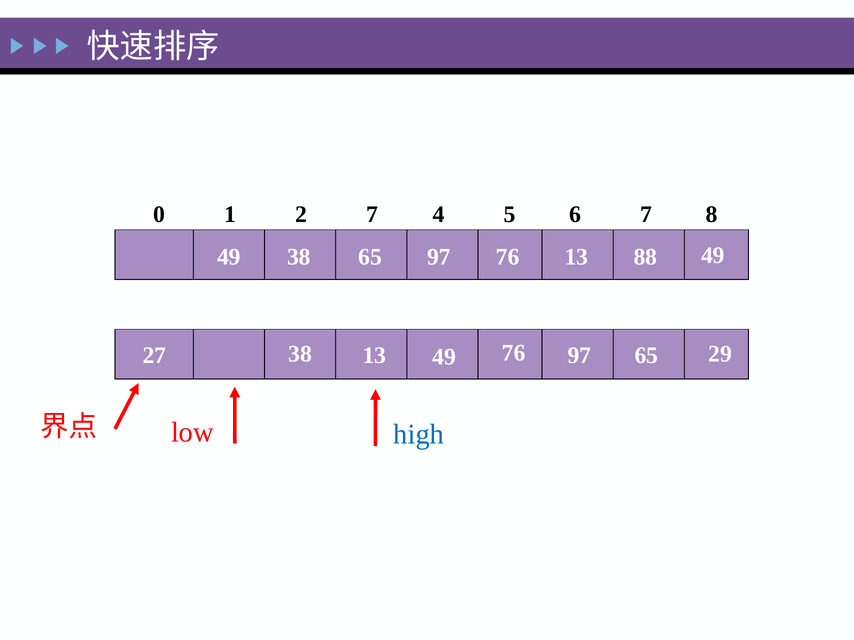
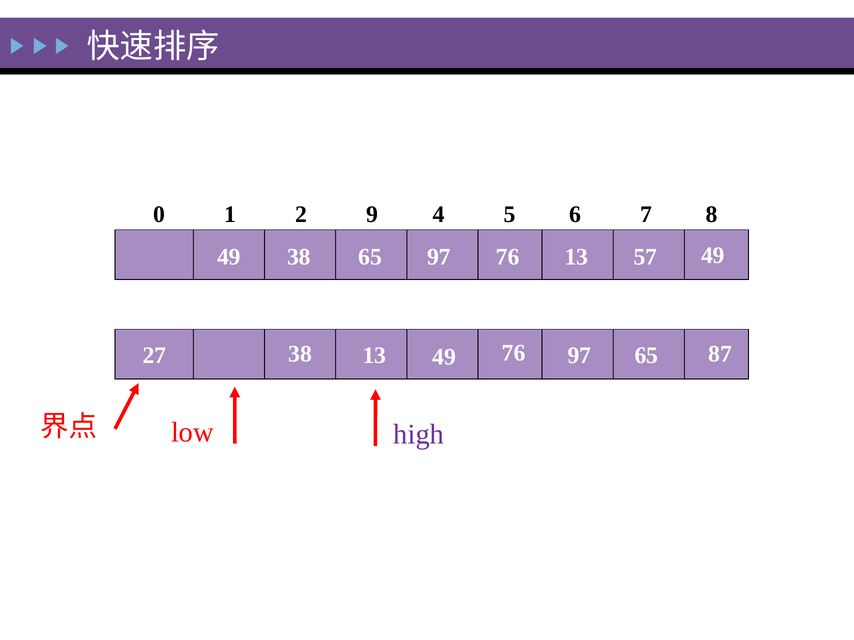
2 7: 7 -> 9
88: 88 -> 57
29: 29 -> 87
high colour: blue -> purple
